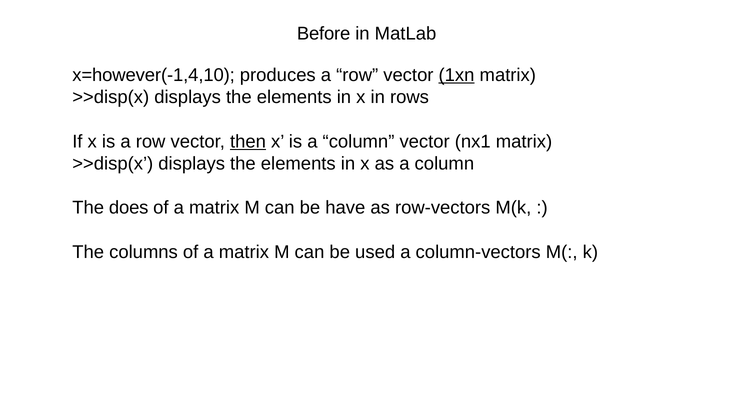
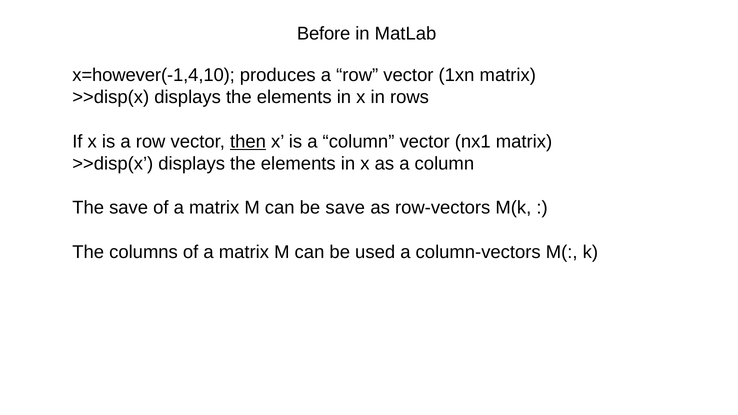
1xn underline: present -> none
The does: does -> save
be have: have -> save
